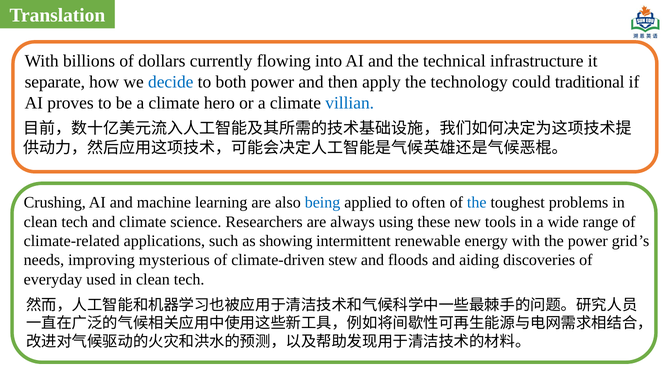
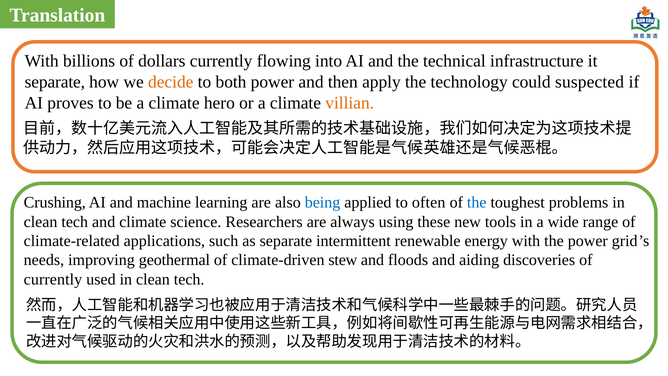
decide colour: blue -> orange
traditional: traditional -> suspected
villian colour: blue -> orange
as showing: showing -> separate
mysterious: mysterious -> geothermal
everyday at (53, 279): everyday -> currently
